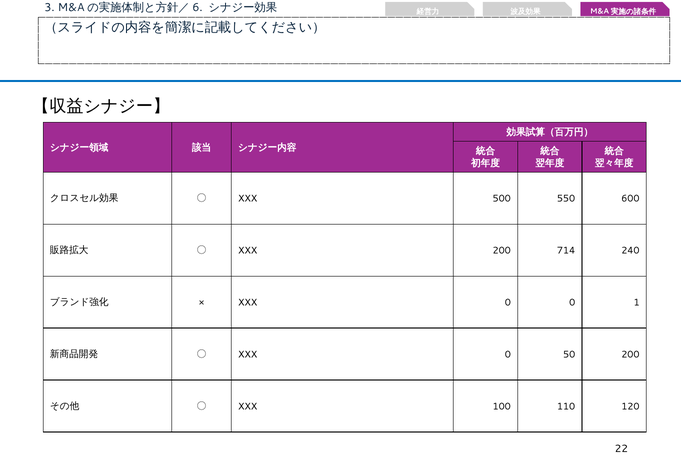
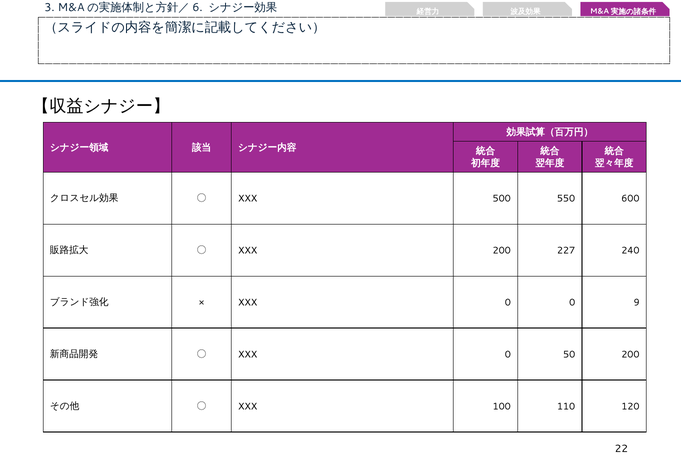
714: 714 -> 227
1: 1 -> 9
